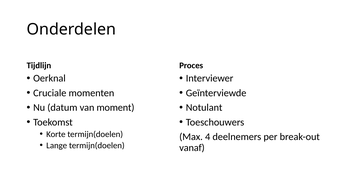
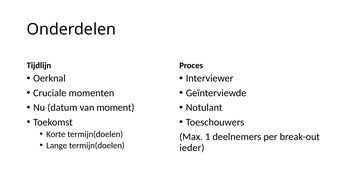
4: 4 -> 1
vanaf: vanaf -> ieder
